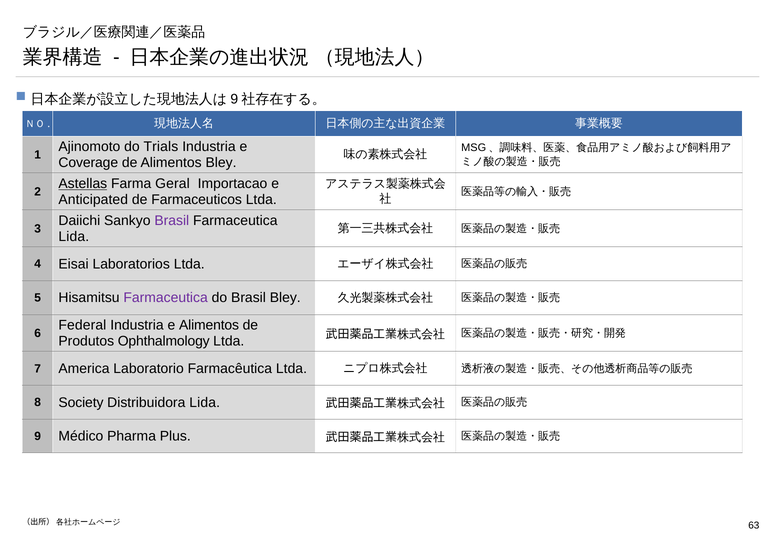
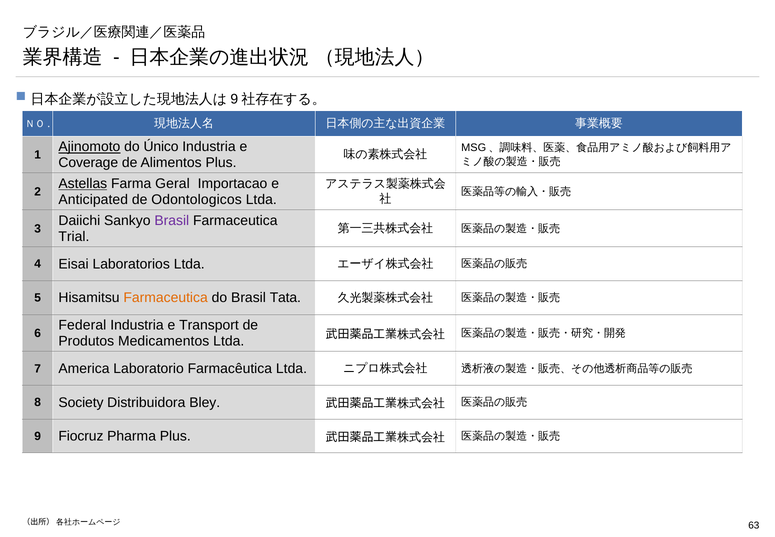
Ajinomoto underline: none -> present
Trials: Trials -> Único
Alimentos Bley: Bley -> Plus
Farmaceuticos: Farmaceuticos -> Odontologicos
Lida at (74, 236): Lida -> Trial
Farmaceutica at (166, 298) colour: purple -> orange
Brasil Bley: Bley -> Tata
e Alimentos: Alimentos -> Transport
Ophthalmology: Ophthalmology -> Medicamentos
Distribuidora Lida: Lida -> Bley
Médico: Médico -> Fiocruz
